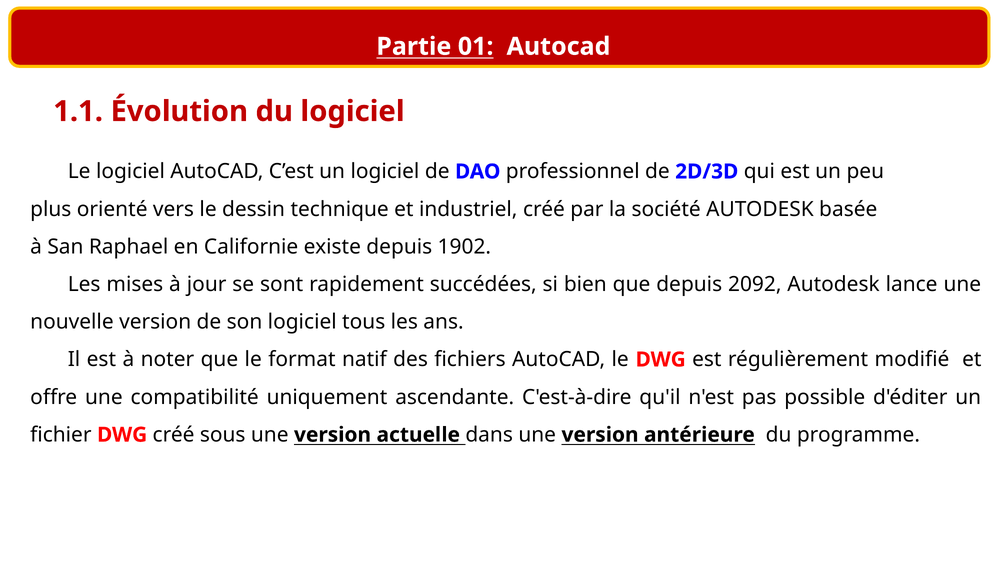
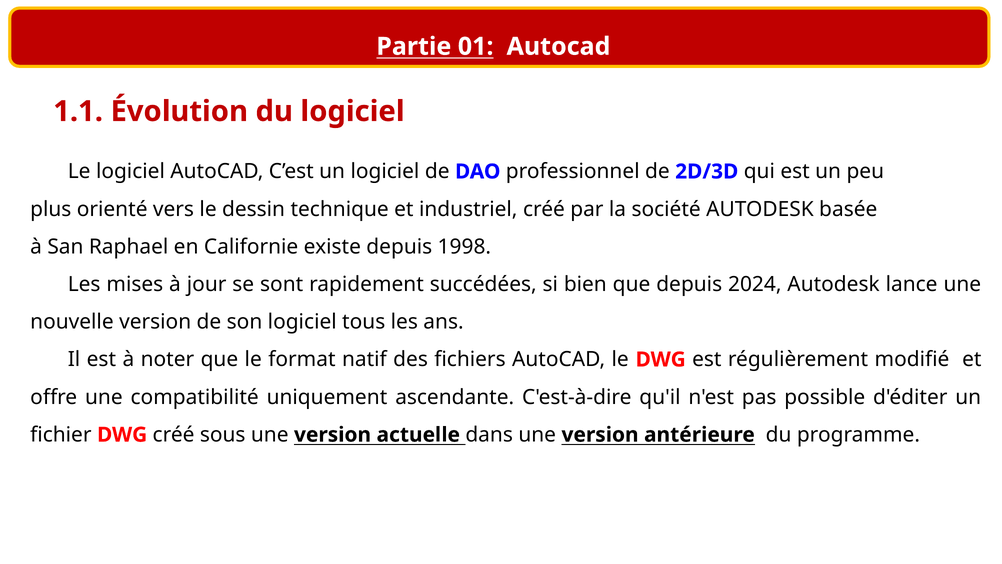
1902: 1902 -> 1998
2092: 2092 -> 2024
